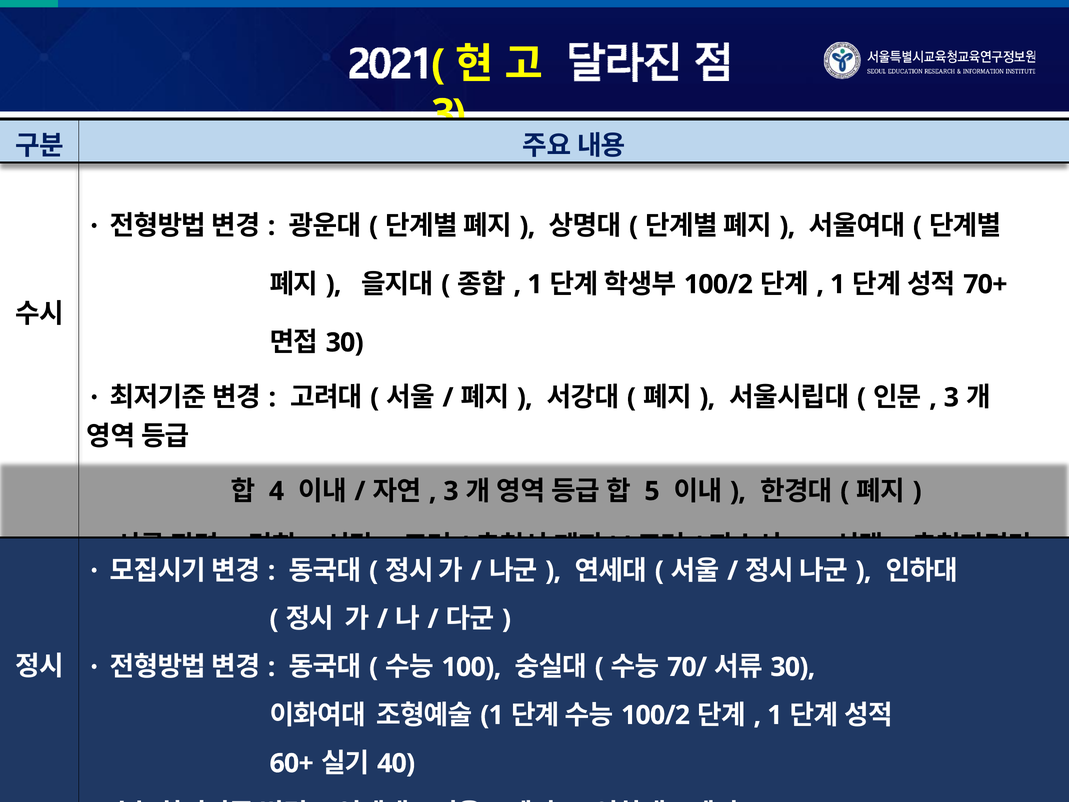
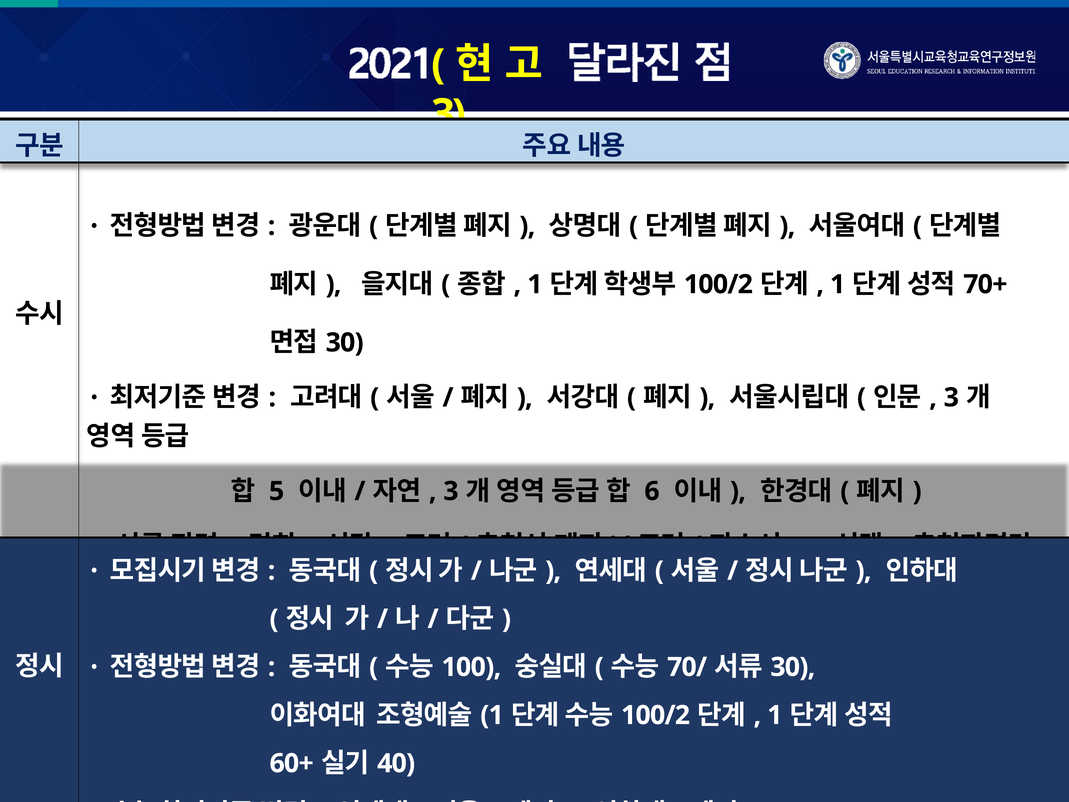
4: 4 -> 5
5: 5 -> 6
